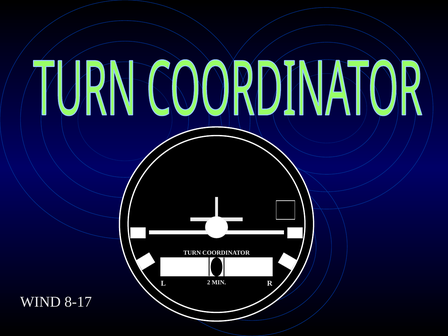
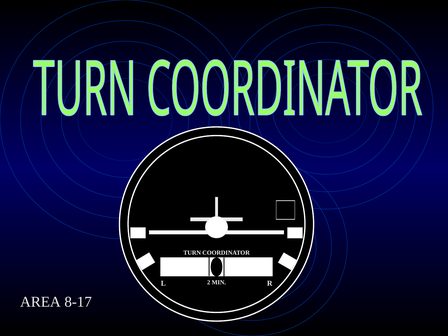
WIND: WIND -> AREA
